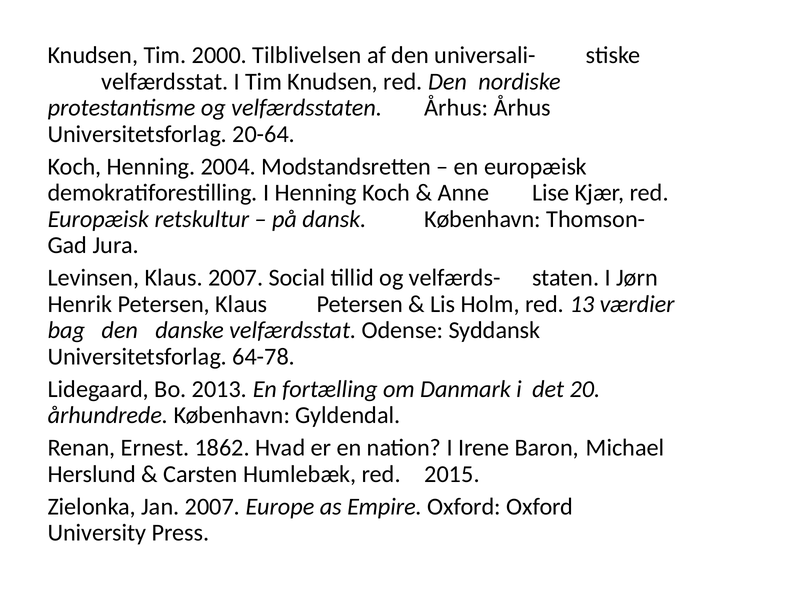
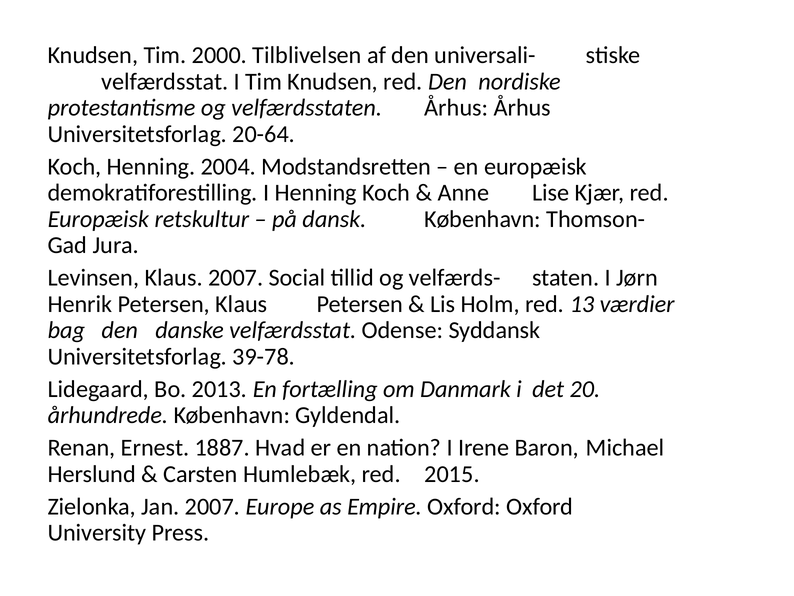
64-78: 64-78 -> 39-78
1862: 1862 -> 1887
